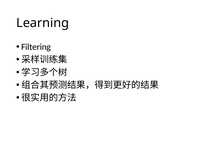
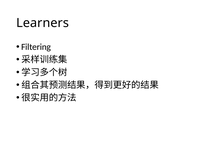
Learning: Learning -> Learners
